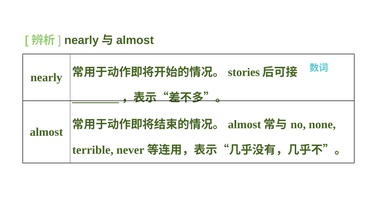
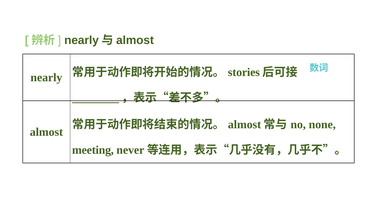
terrible: terrible -> meeting
